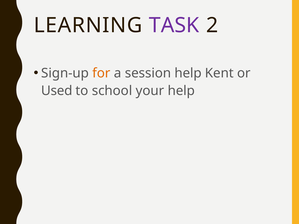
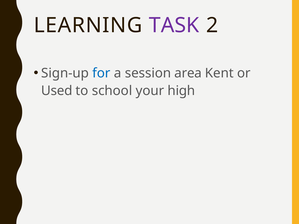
for colour: orange -> blue
session help: help -> area
your help: help -> high
